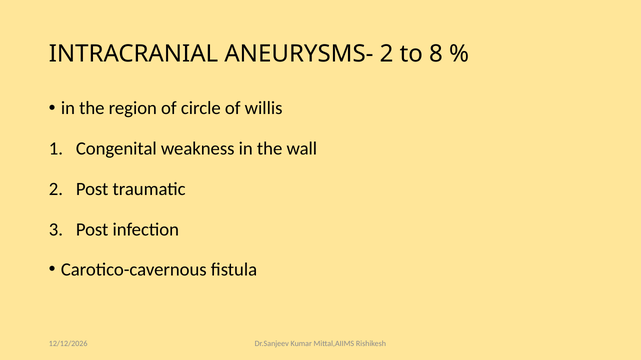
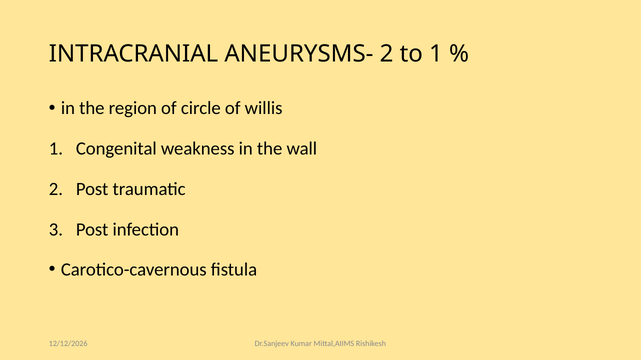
to 8: 8 -> 1
